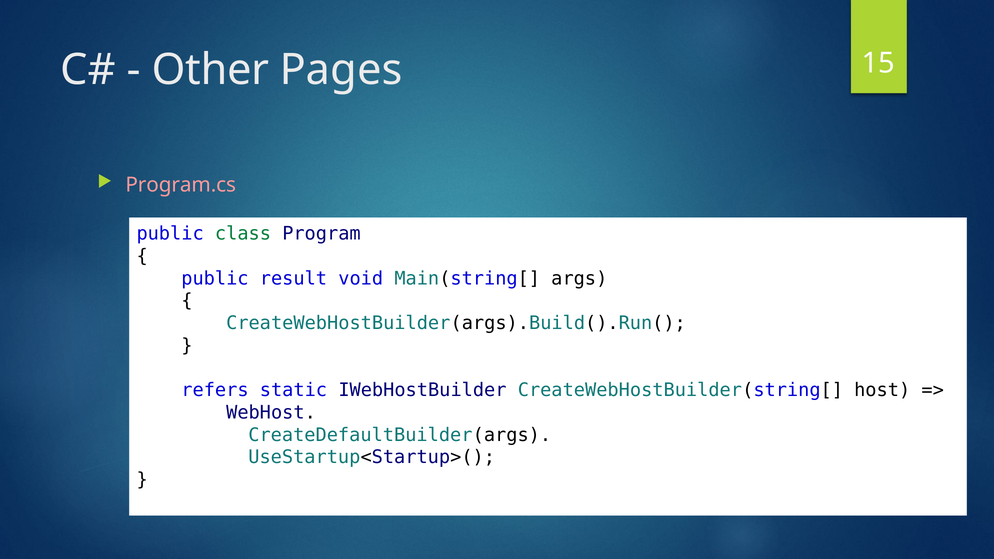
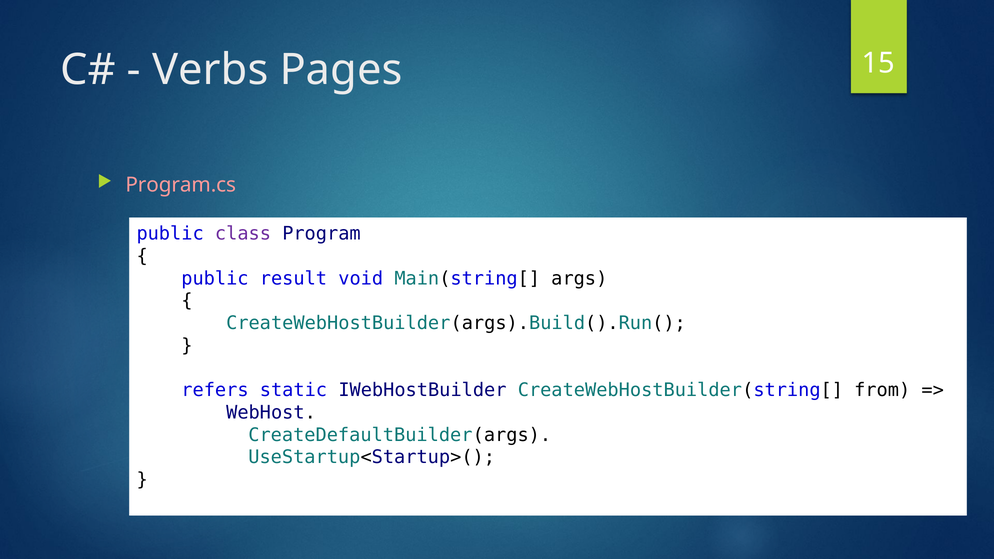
Other: Other -> Verbs
class colour: green -> purple
host: host -> from
